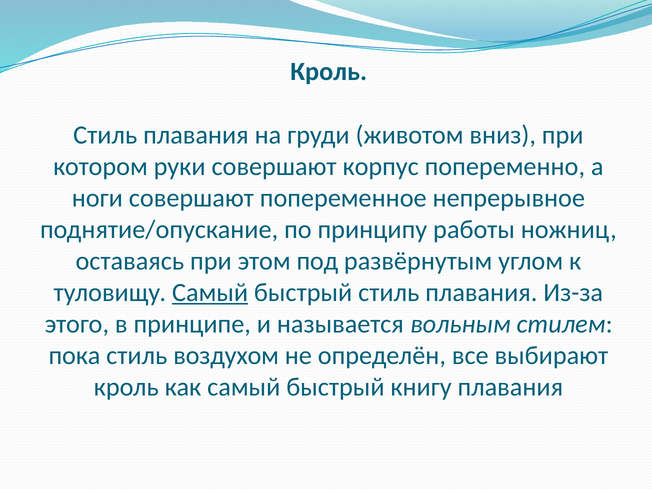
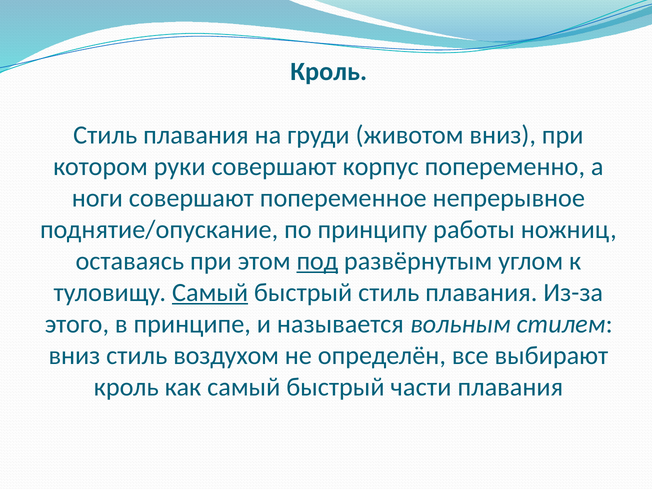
под underline: none -> present
пока at (74, 356): пока -> вниз
книгу: книгу -> части
